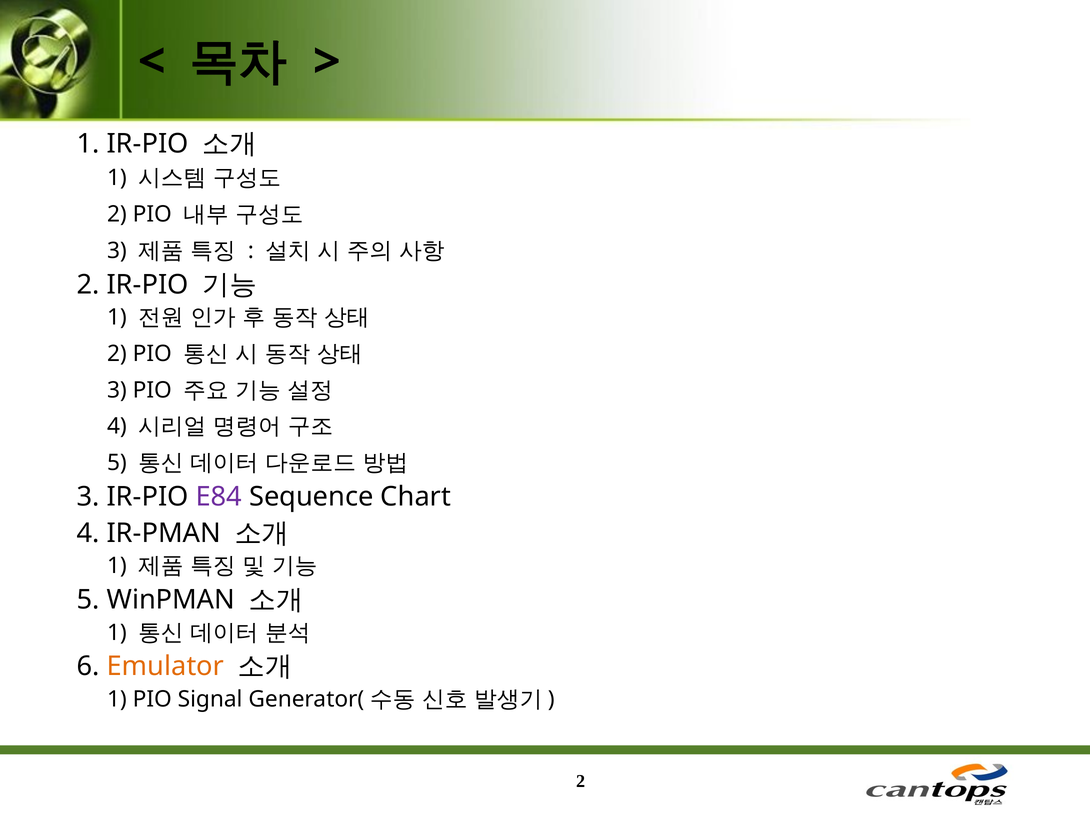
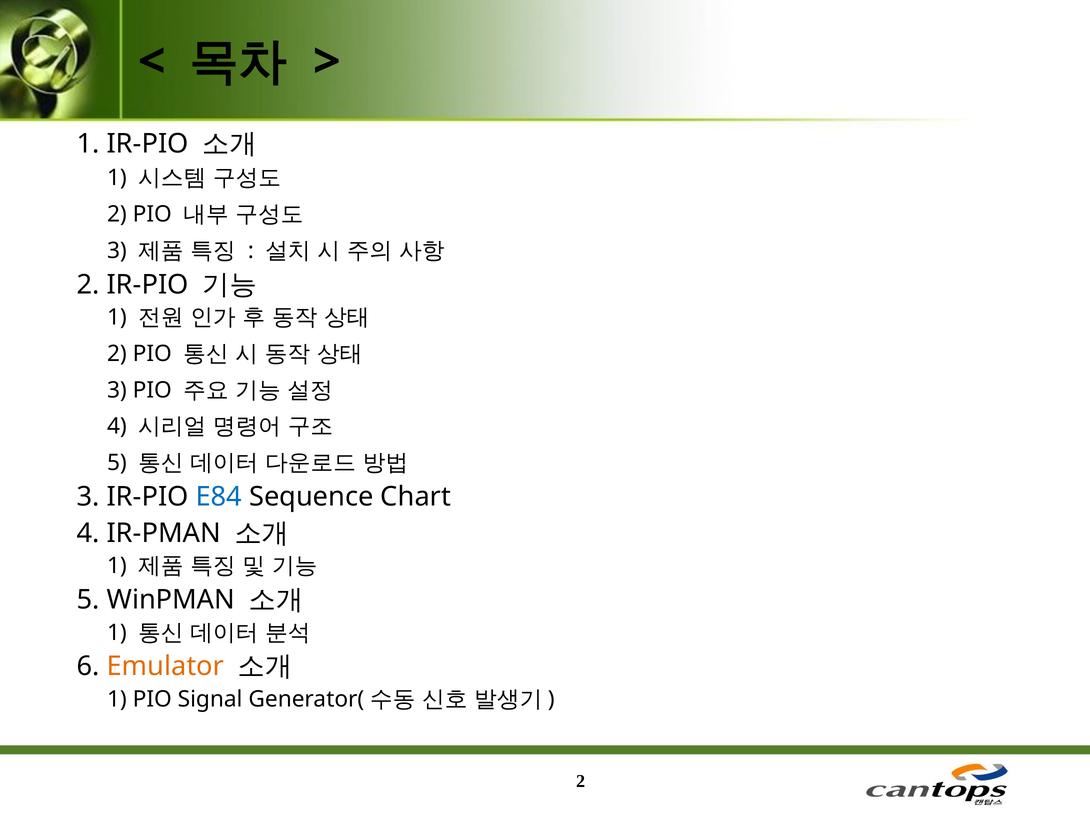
E84 colour: purple -> blue
